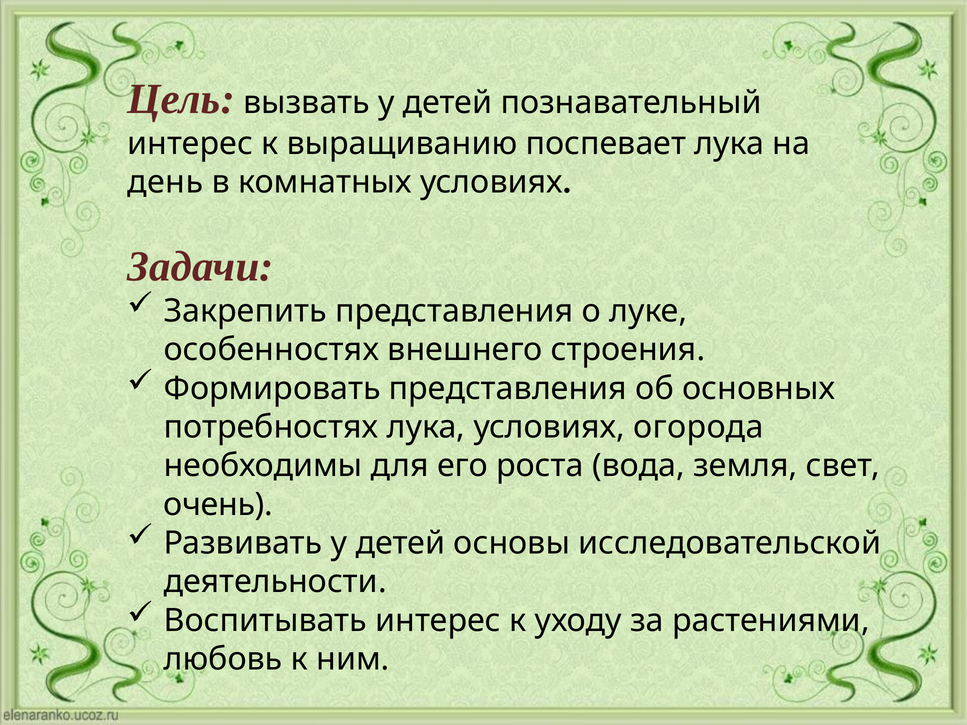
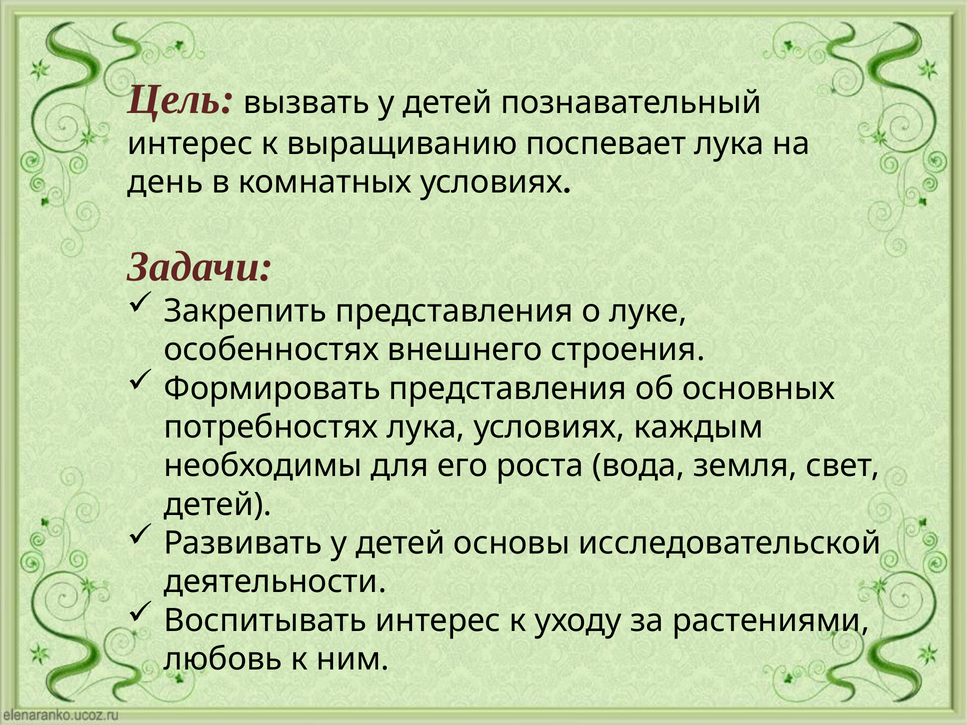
огорода: огорода -> каждым
очень at (218, 505): очень -> детей
